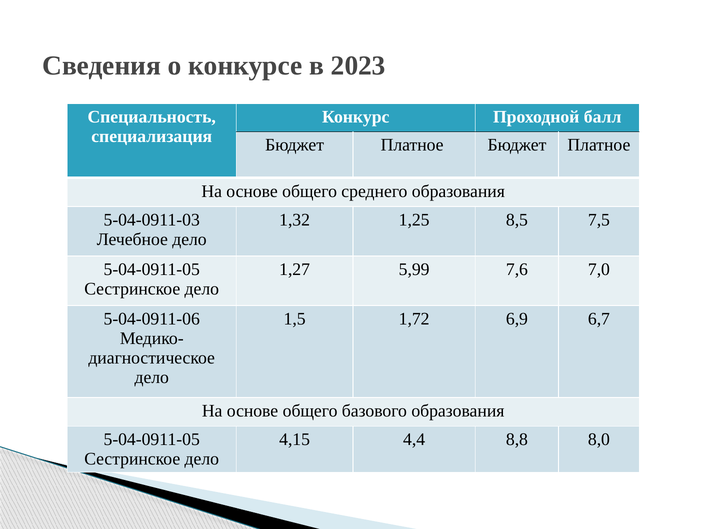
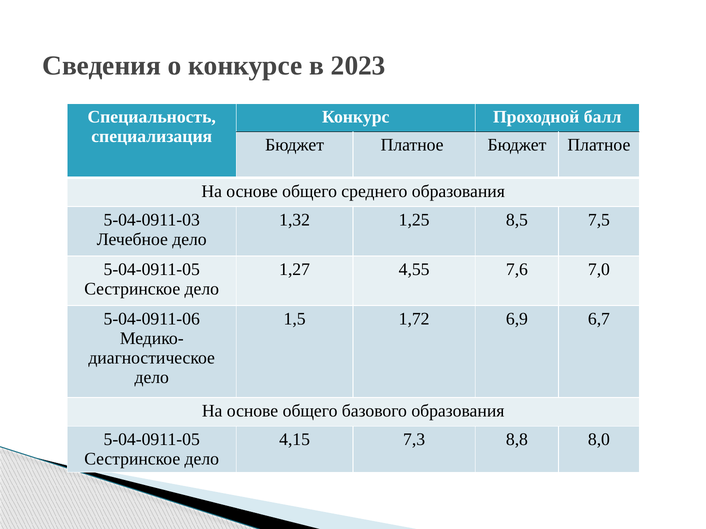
5,99: 5,99 -> 4,55
4,4: 4,4 -> 7,3
